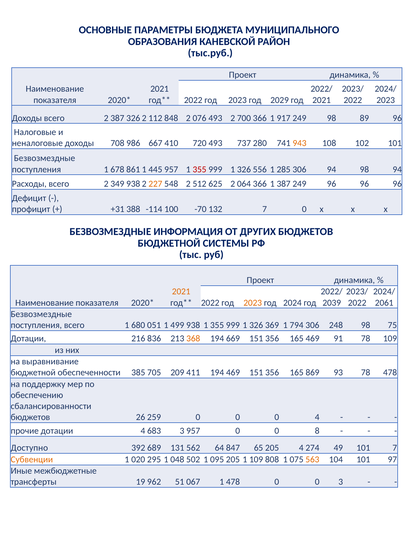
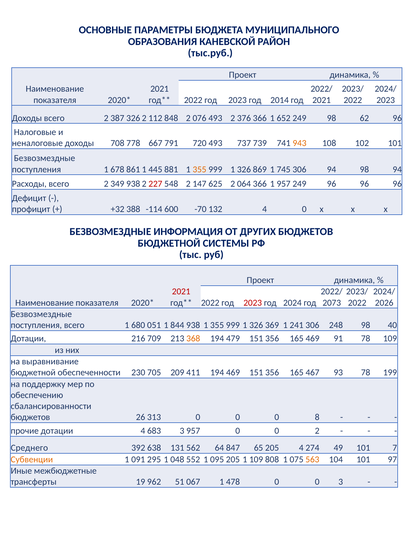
2029: 2029 -> 2014
700: 700 -> 376
917: 917 -> 652
89: 89 -> 62
986: 986 -> 778
410: 410 -> 791
280: 280 -> 739
445 957: 957 -> 881
355 at (199, 170) colour: red -> orange
556: 556 -> 869
285: 285 -> 745
227 colour: orange -> red
512: 512 -> 147
1 387: 387 -> 957
+31: +31 -> +32
100: 100 -> 600
132 7: 7 -> 4
2021 at (181, 292) colour: orange -> red
2023 at (253, 303) colour: orange -> red
2039: 2039 -> 2073
2061: 2061 -> 2026
499: 499 -> 844
794: 794 -> 241
75: 75 -> 40
836: 836 -> 709
669: 669 -> 479
385: 385 -> 230
869: 869 -> 467
78 478: 478 -> 199
259: 259 -> 313
0 4: 4 -> 8
0 8: 8 -> 2
Доступно: Доступно -> Среднего
689: 689 -> 638
020: 020 -> 091
502: 502 -> 552
